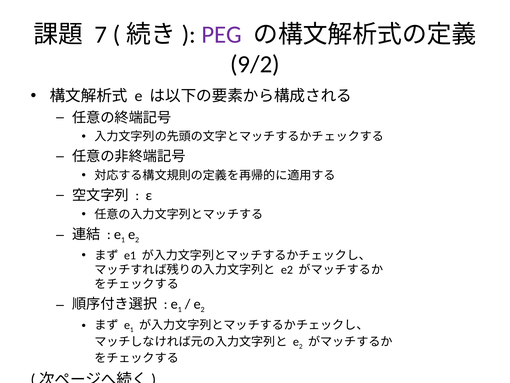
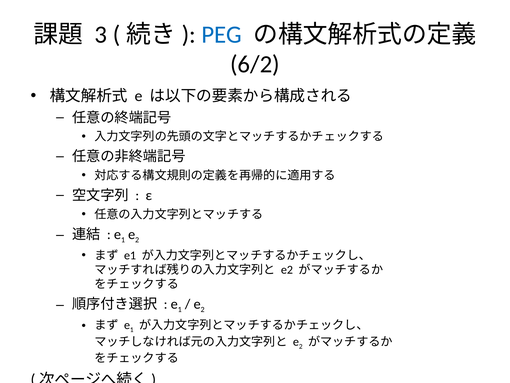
7: 7 -> 3
PEG colour: purple -> blue
9/2: 9/2 -> 6/2
